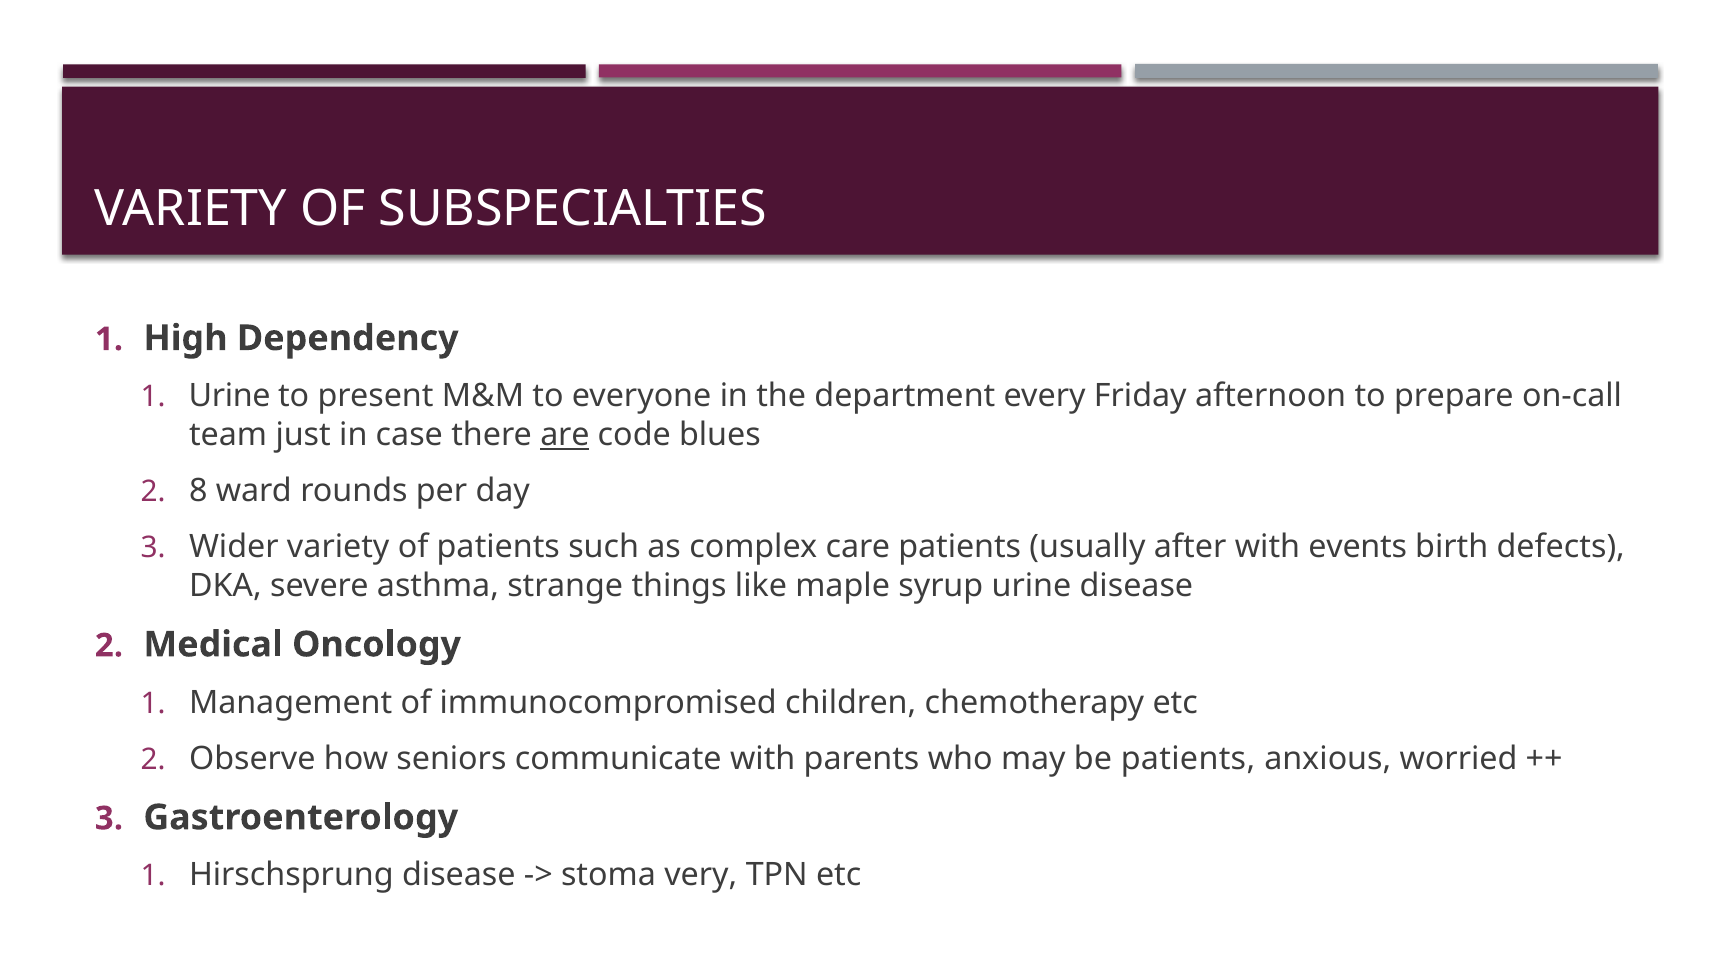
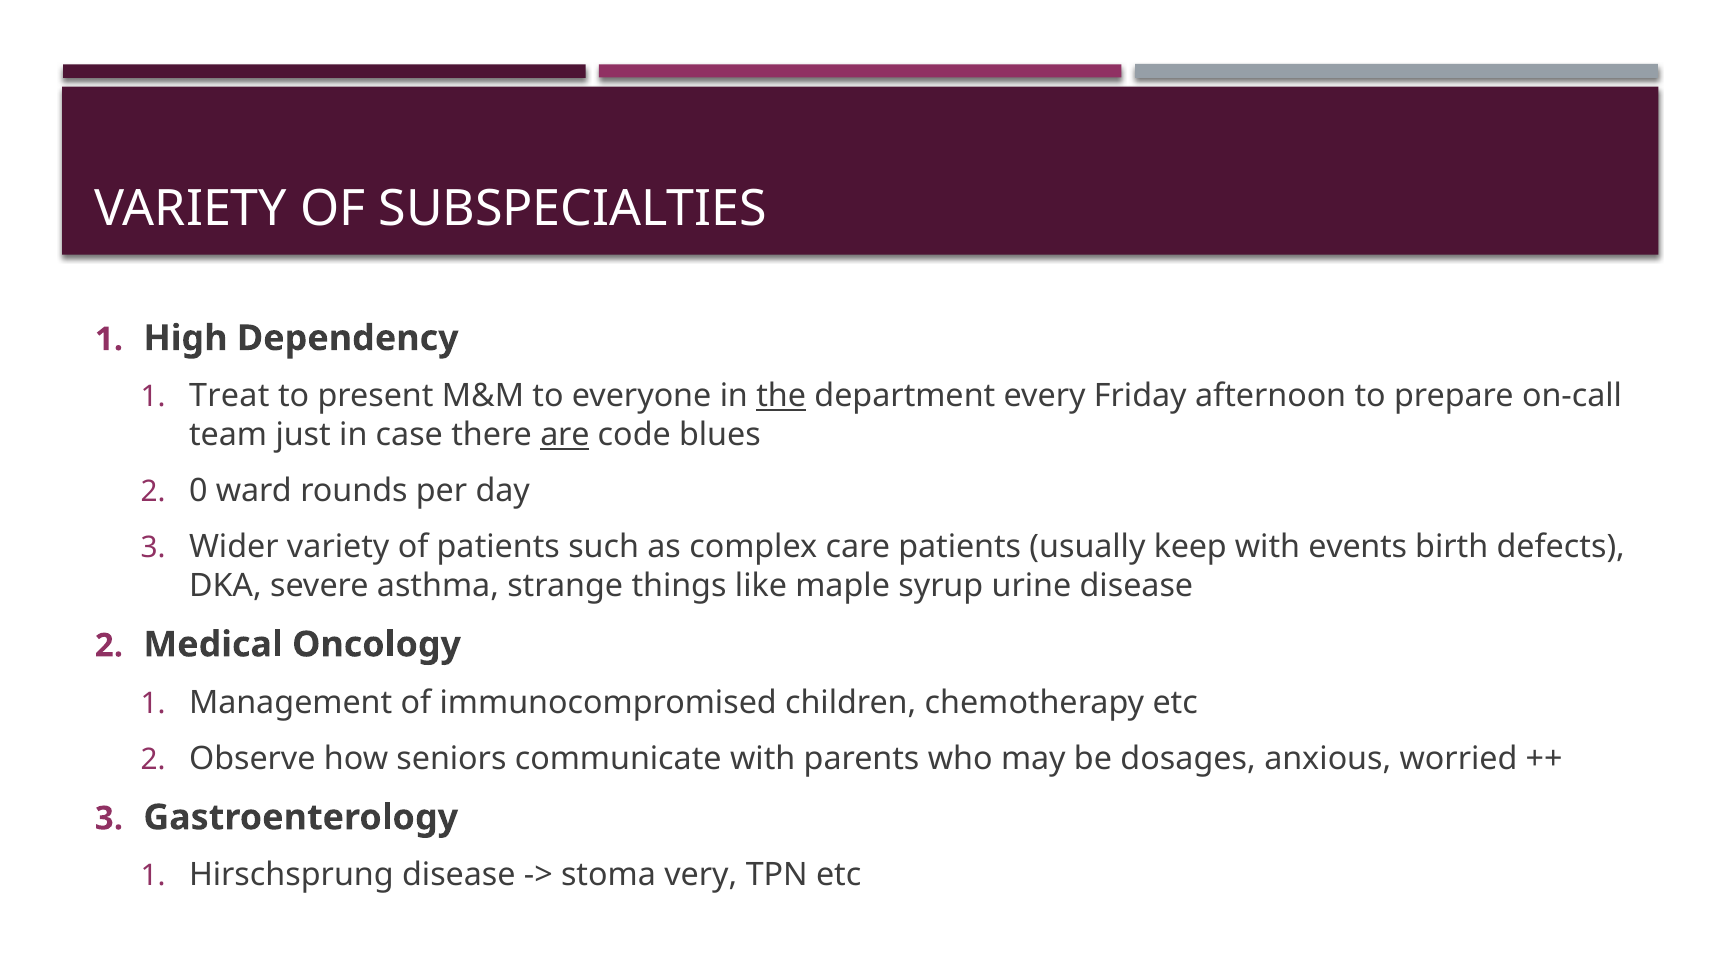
Urine at (230, 396): Urine -> Treat
the underline: none -> present
8: 8 -> 0
after: after -> keep
be patients: patients -> dosages
